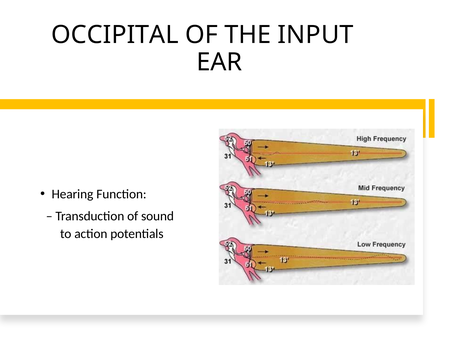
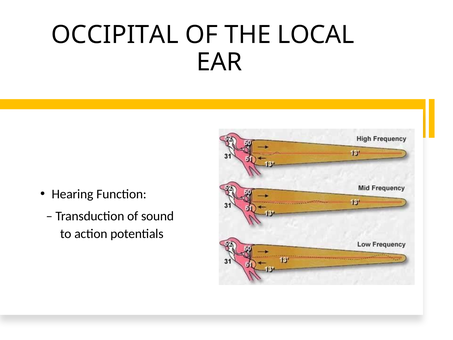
INPUT: INPUT -> LOCAL
